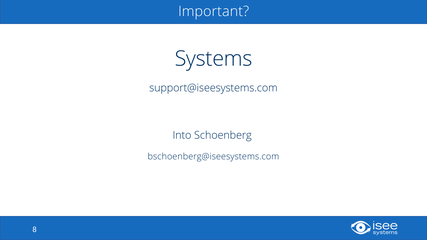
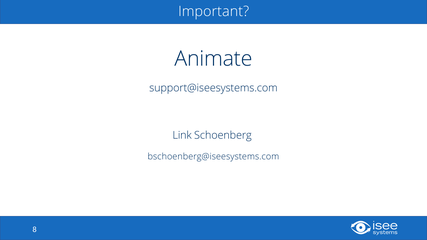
Systems: Systems -> Animate
Into: Into -> Link
